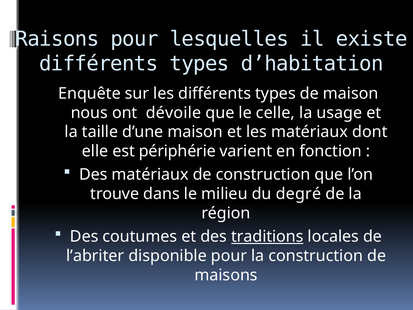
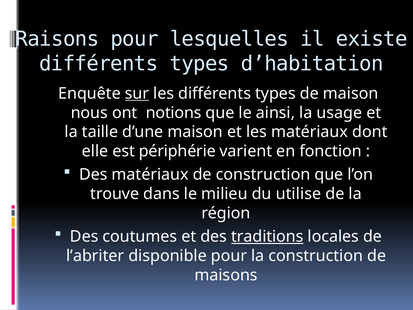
sur underline: none -> present
dévoile: dévoile -> notions
celle: celle -> ainsi
degré: degré -> utilise
